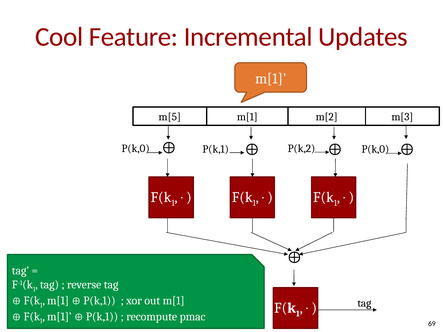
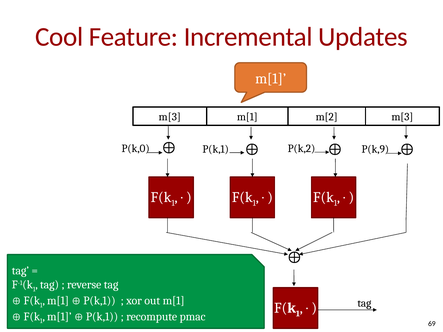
m[5 at (170, 117): m[5 -> m[3
P(k,2 P(k,0: P(k,0 -> P(k,9
